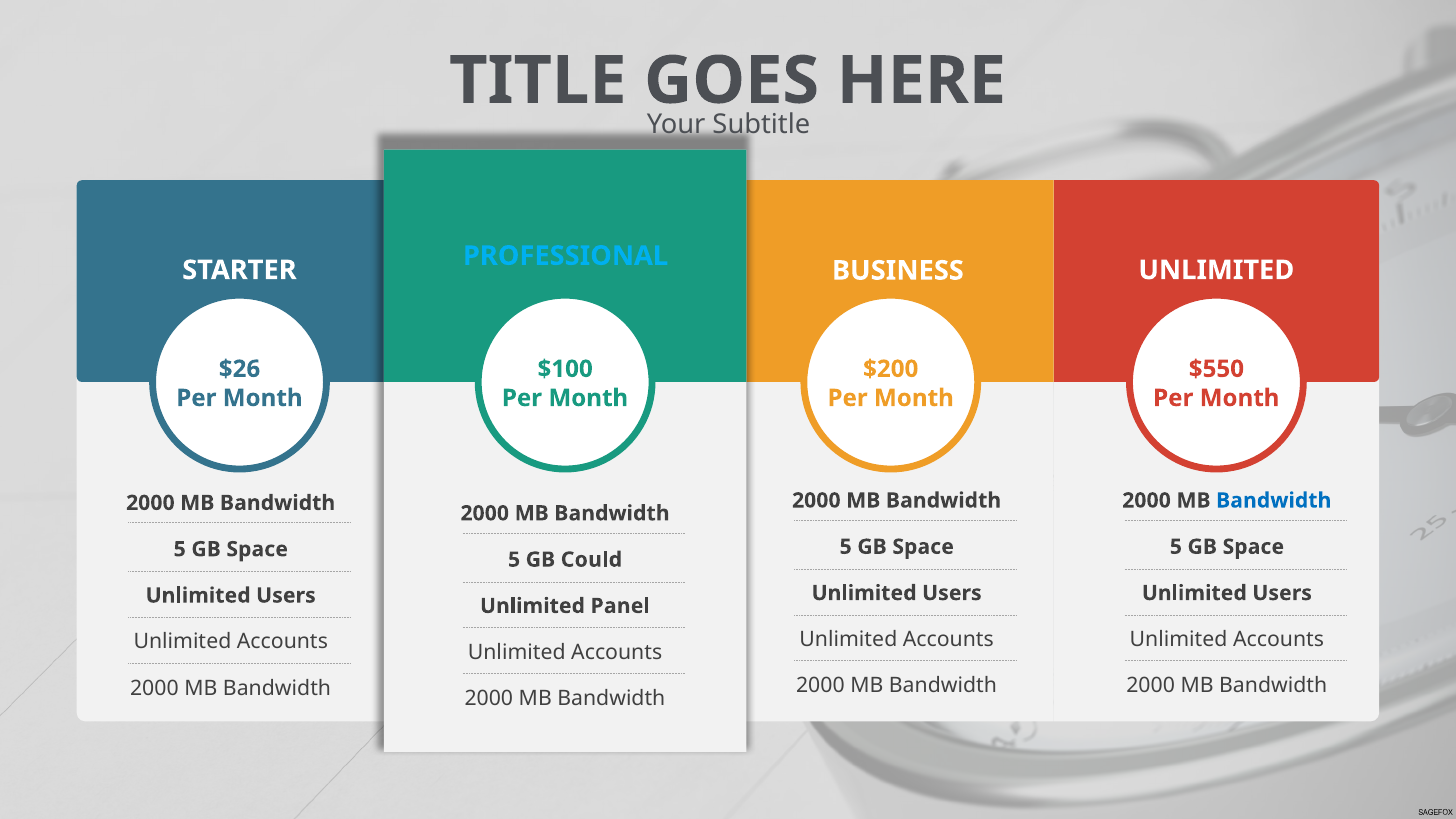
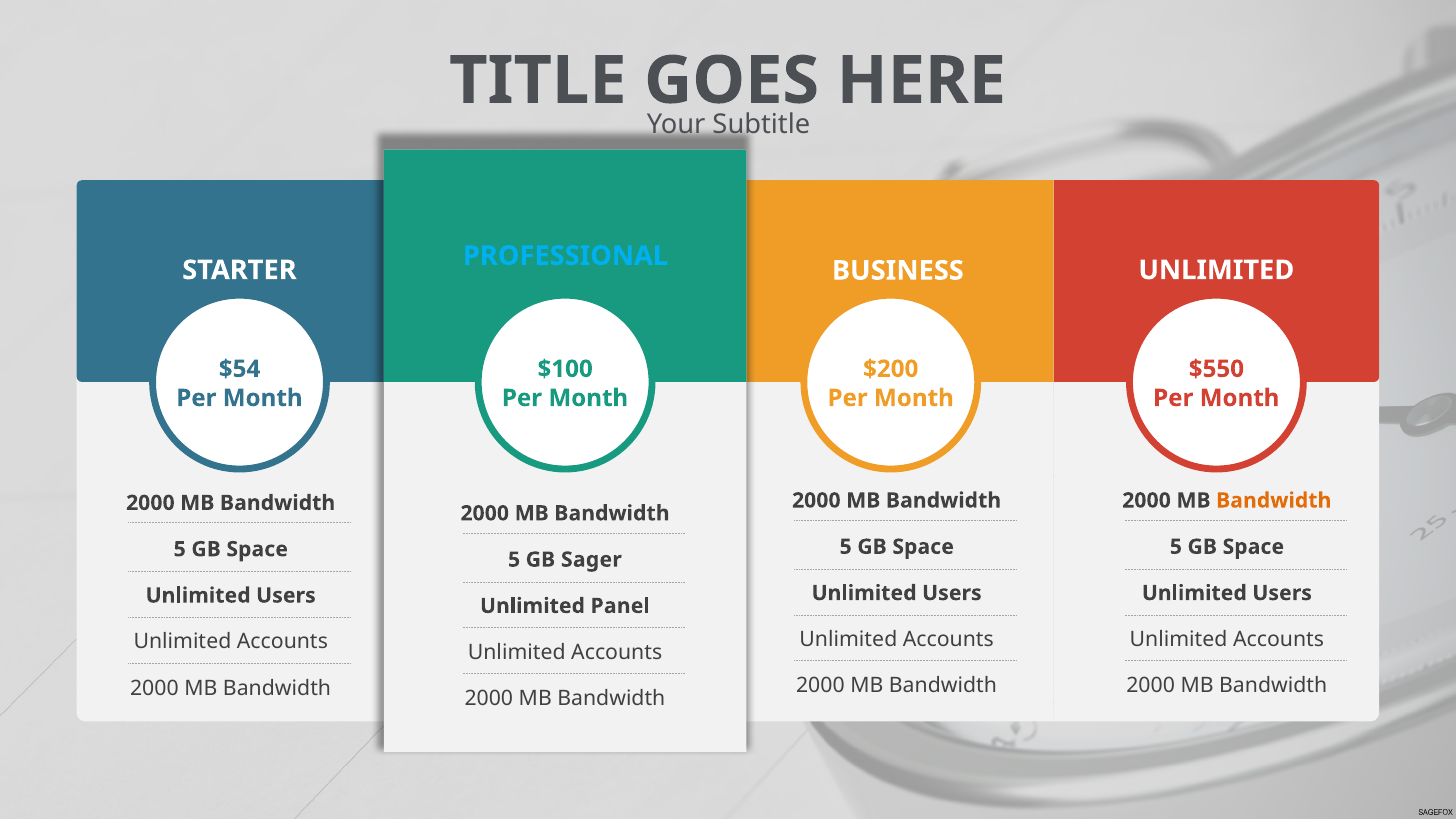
$26: $26 -> $54
Bandwidth at (1274, 501) colour: blue -> orange
Could: Could -> Sager
